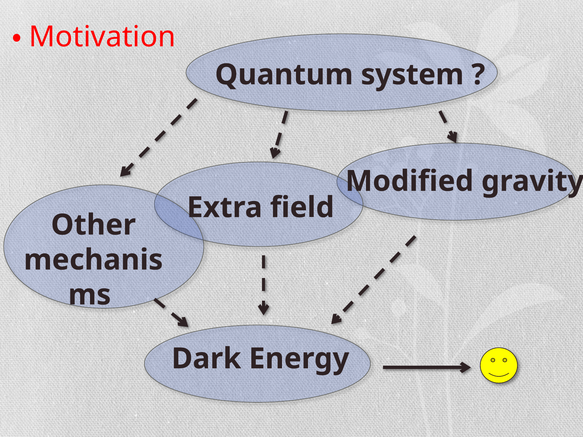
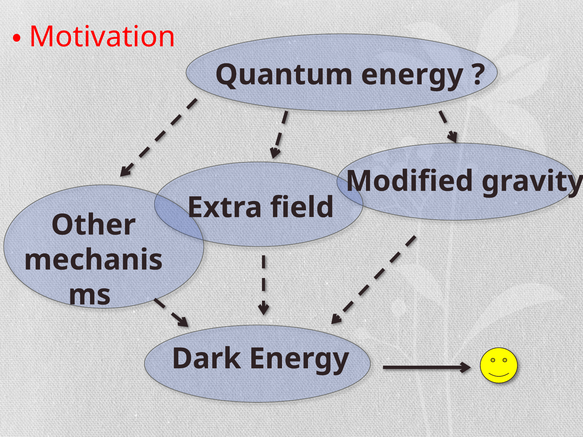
Quantum system: system -> energy
